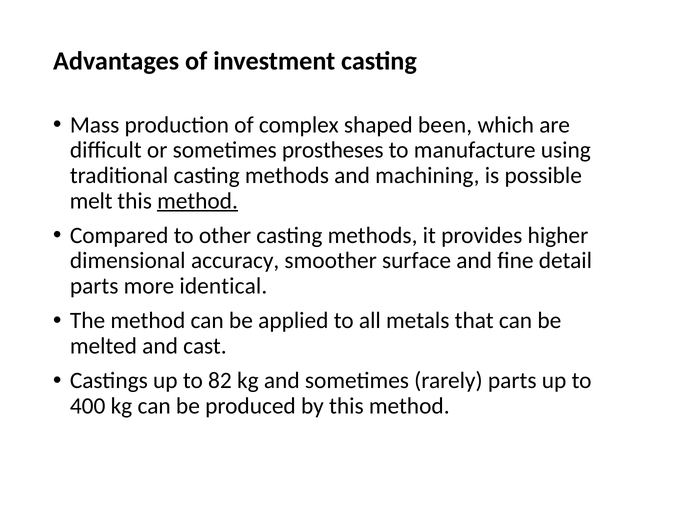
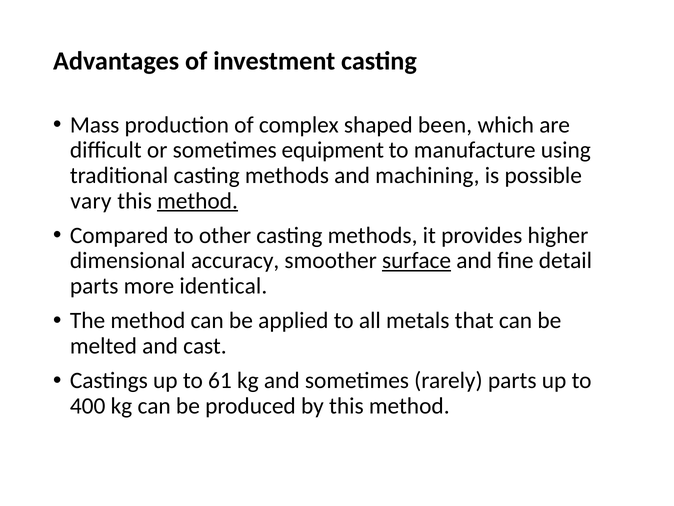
prostheses: prostheses -> equipment
melt: melt -> vary
surface underline: none -> present
82: 82 -> 61
